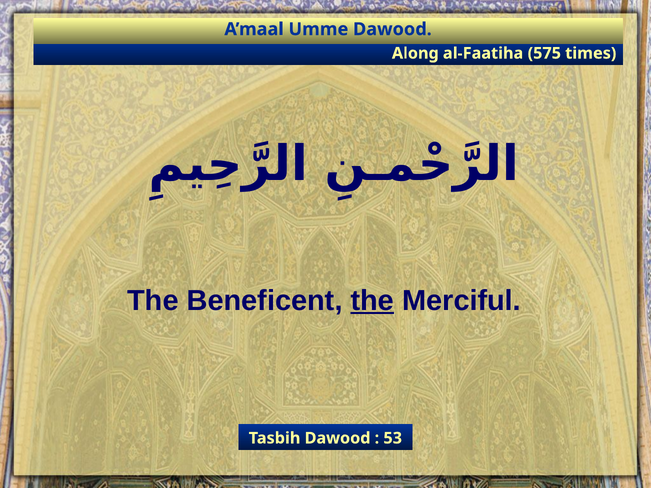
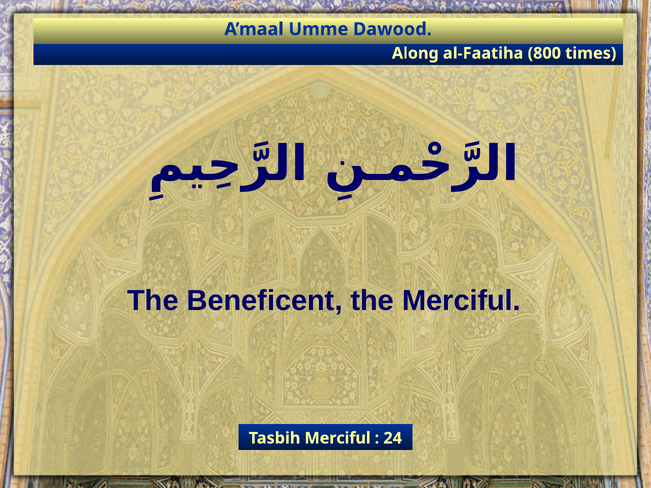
575: 575 -> 800
the at (372, 301) underline: present -> none
Tasbih Dawood: Dawood -> Merciful
53: 53 -> 24
